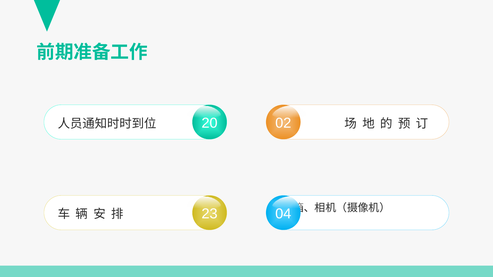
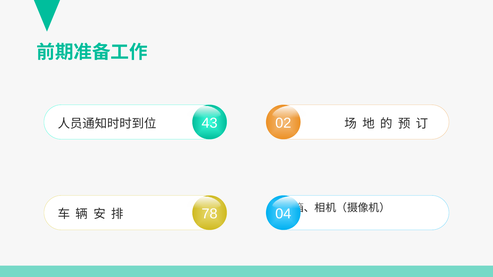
20: 20 -> 43
23: 23 -> 78
